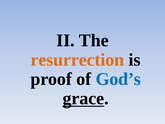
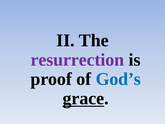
resurrection colour: orange -> purple
